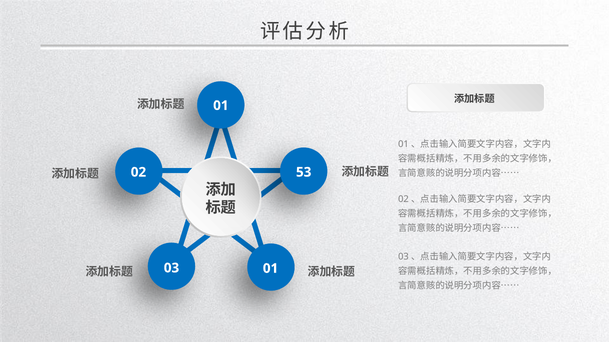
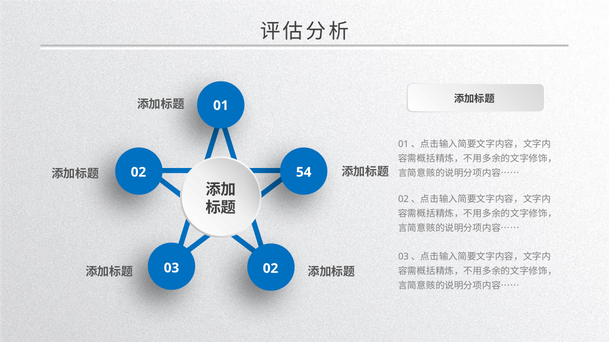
53: 53 -> 54
03 01: 01 -> 02
